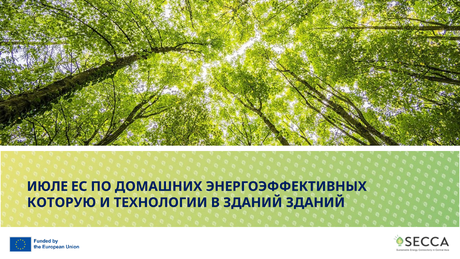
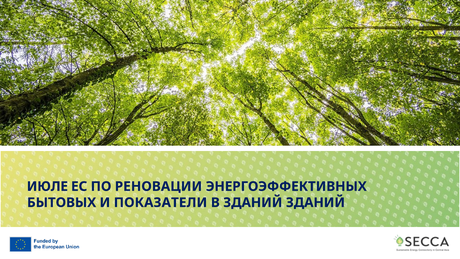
ДОМАШНИХ: ДОМАШНИХ -> РЕНОВАЦИИ
КОТОРУЮ: КОТОРУЮ -> БЫТОВЫХ
ТЕХНОЛОГИИ: ТЕХНОЛОГИИ -> ПОКАЗАТЕЛИ
